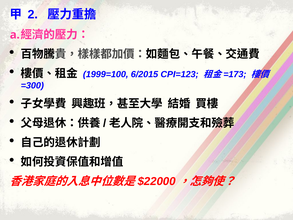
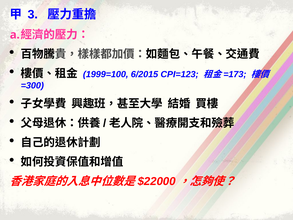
2: 2 -> 3
